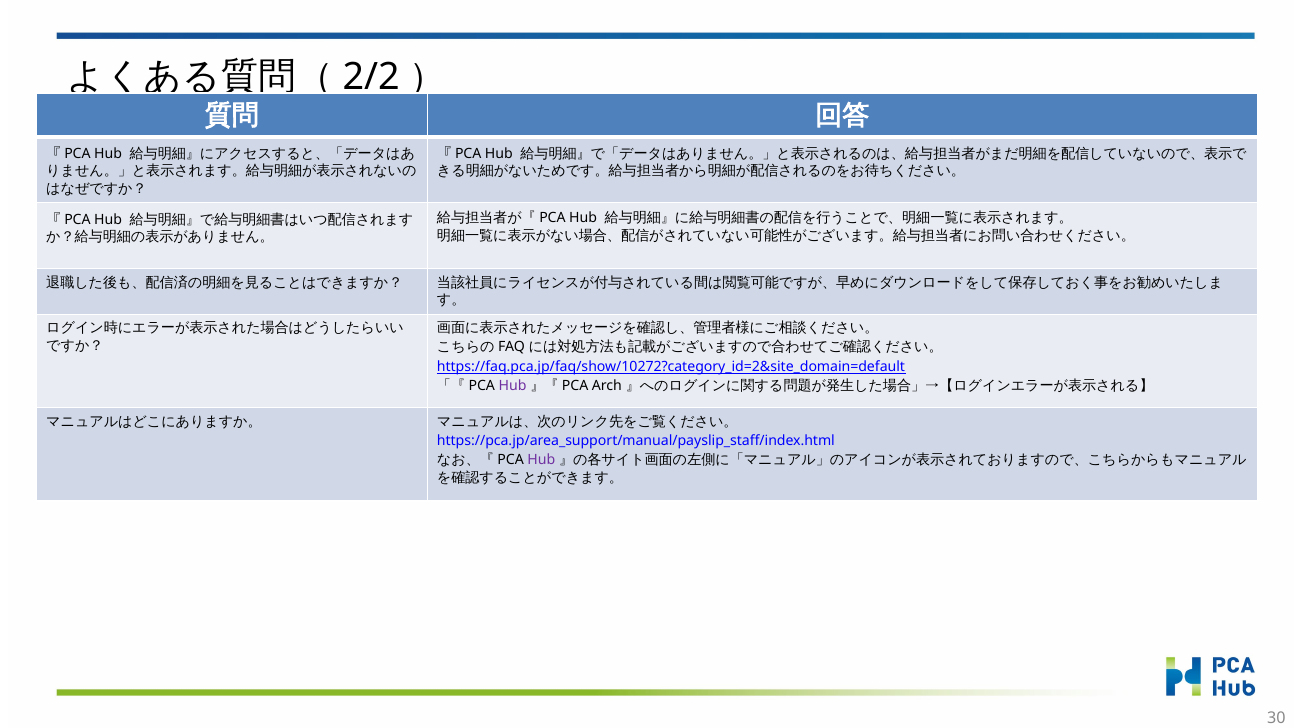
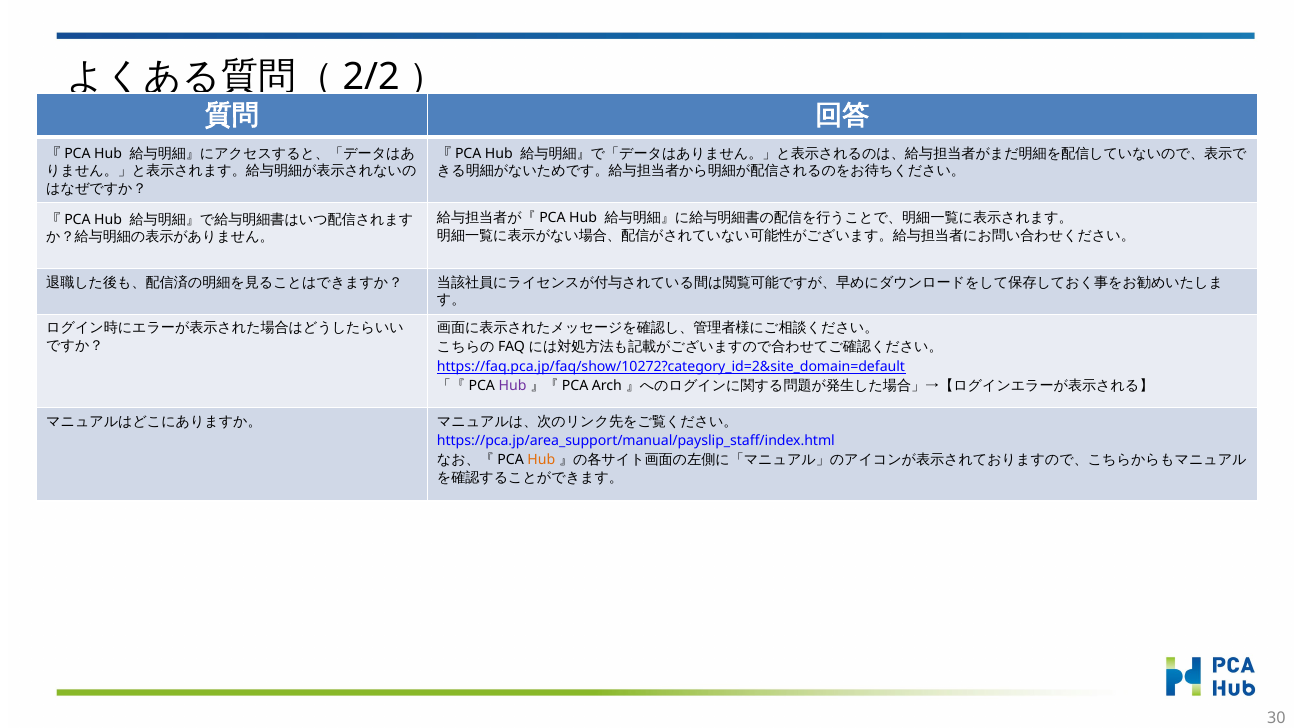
Hub at (541, 460) colour: purple -> orange
